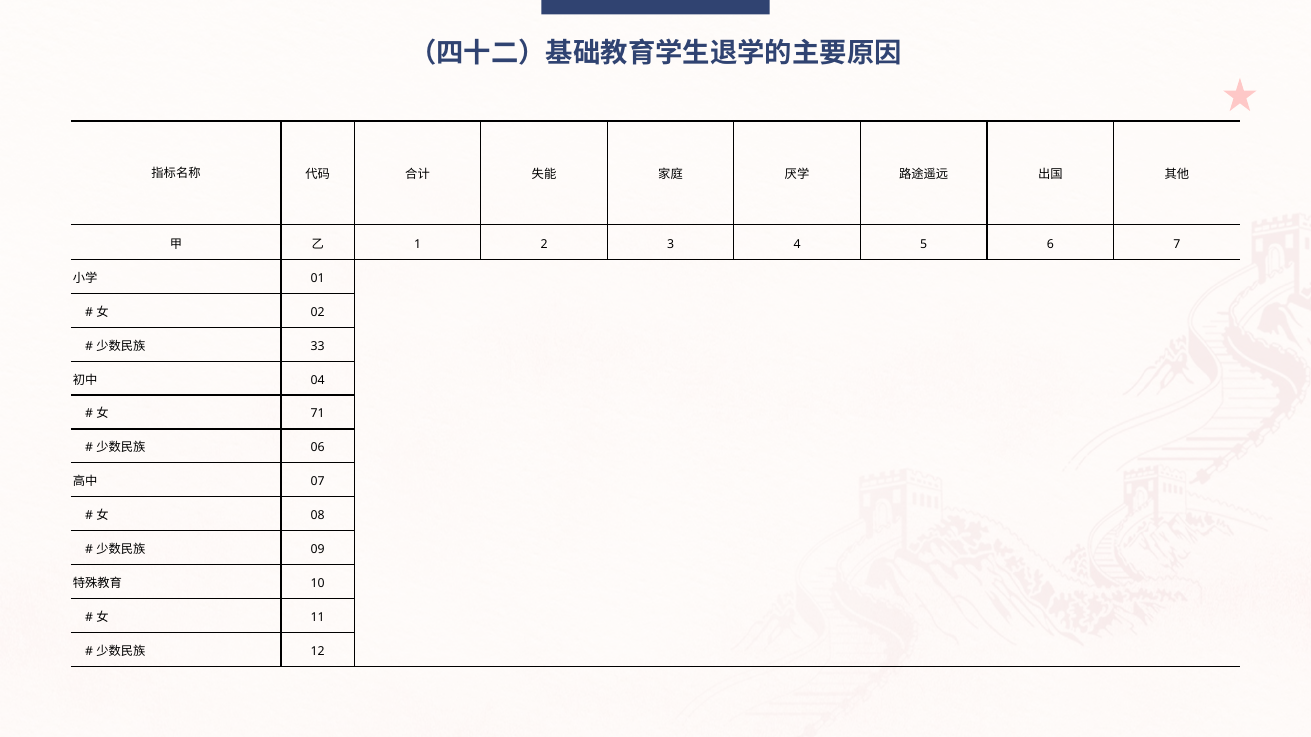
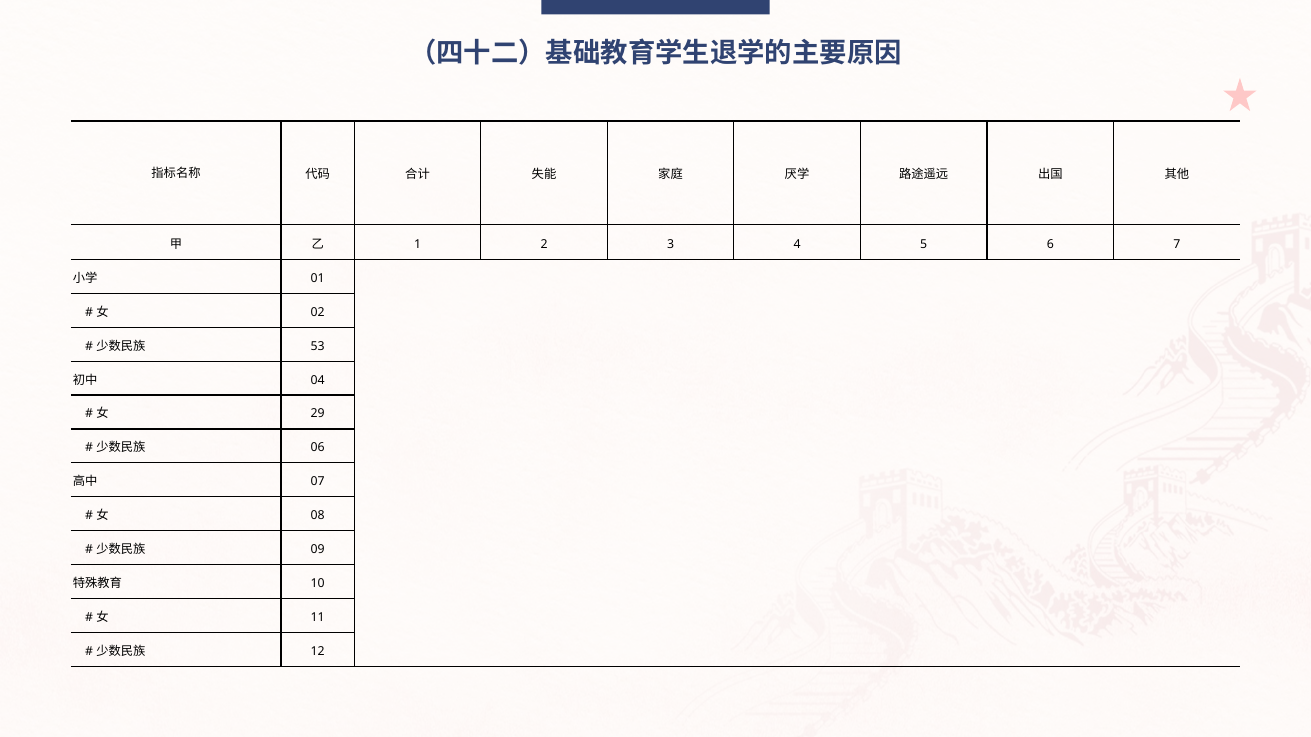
33: 33 -> 53
71: 71 -> 29
